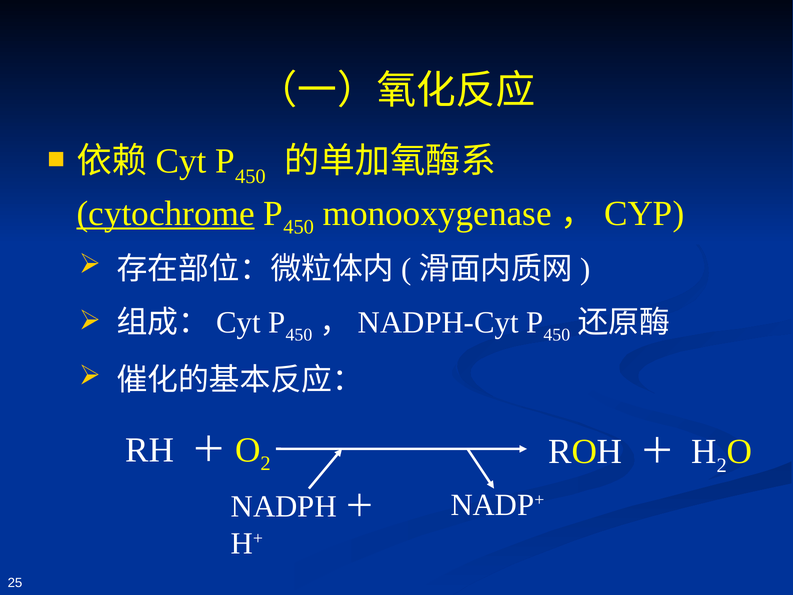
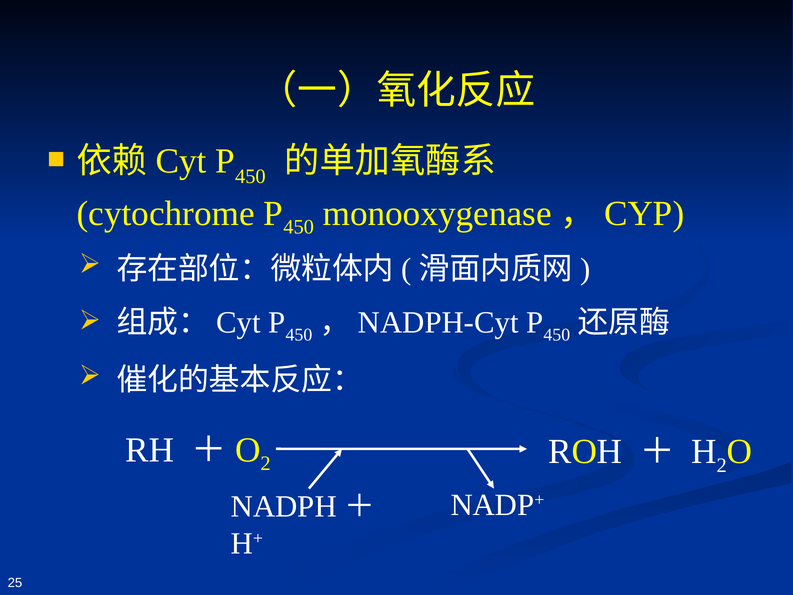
cytochrome underline: present -> none
